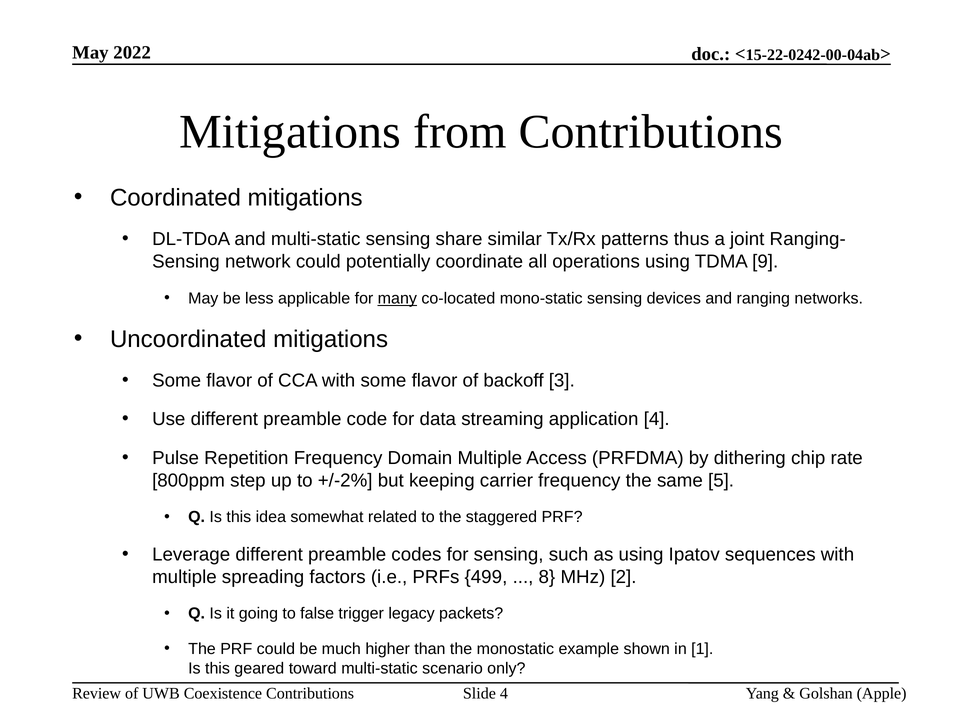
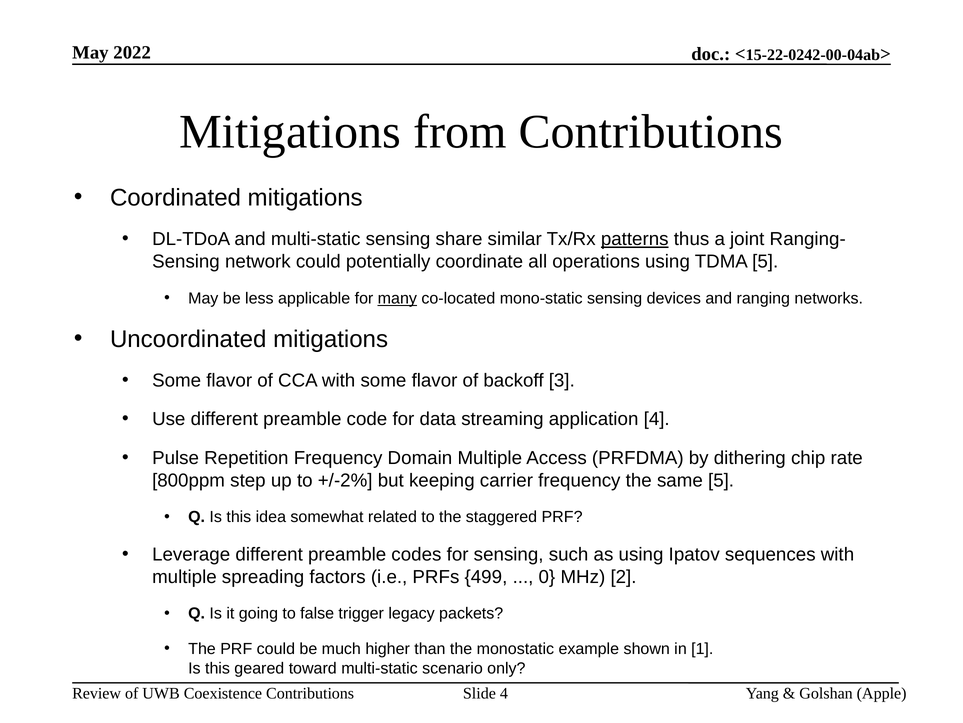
patterns underline: none -> present
TDMA 9: 9 -> 5
8: 8 -> 0
